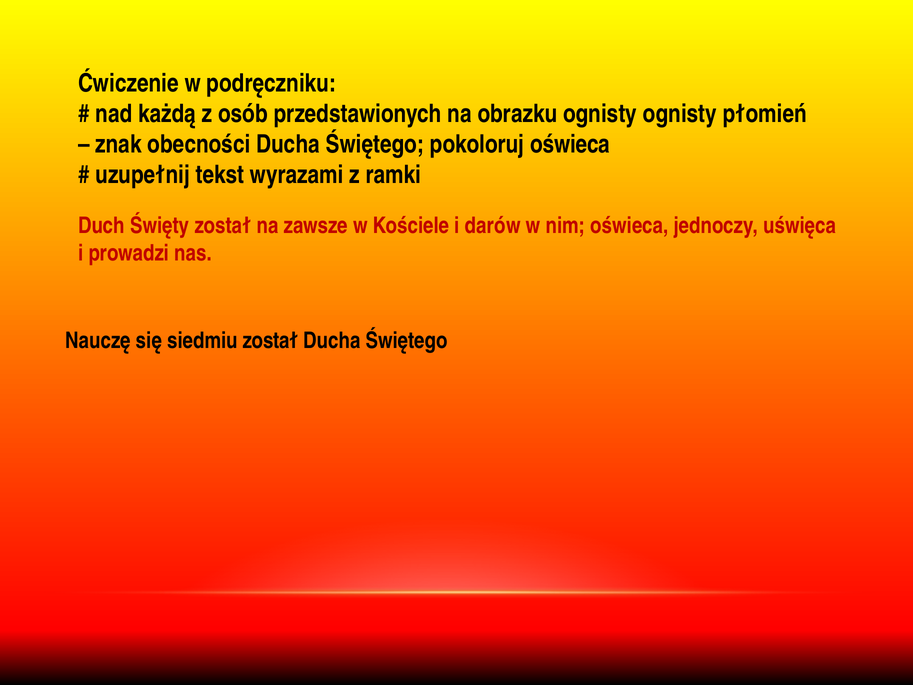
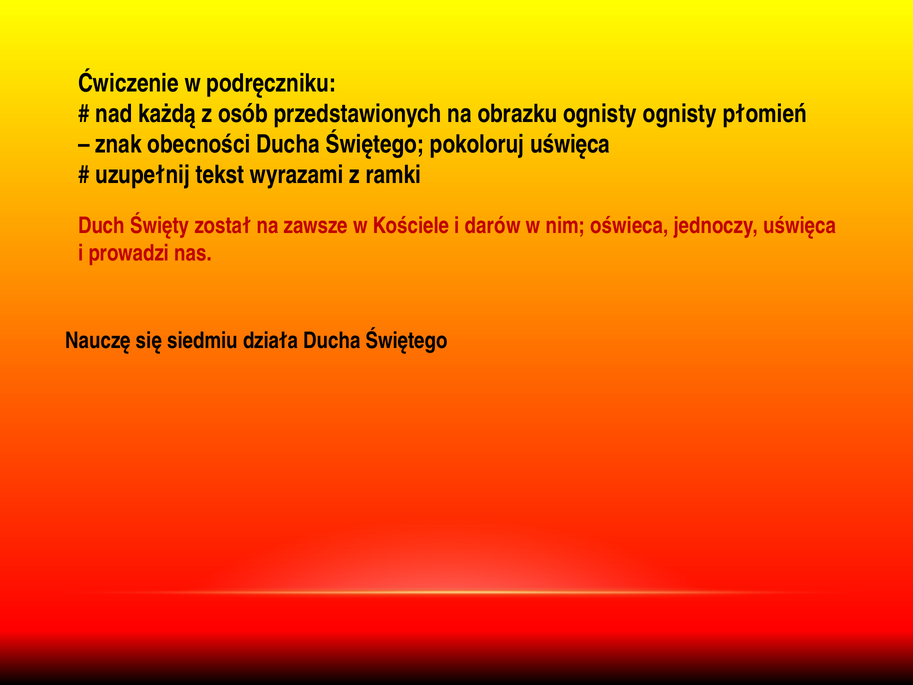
pokoloruj oświeca: oświeca -> uświęca
siedmiu został: został -> działa
